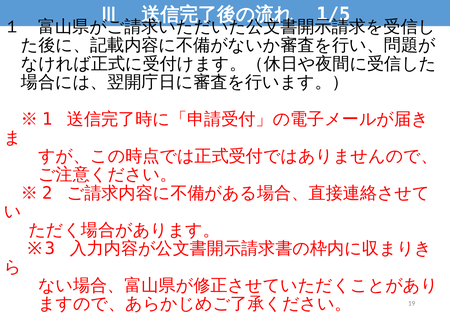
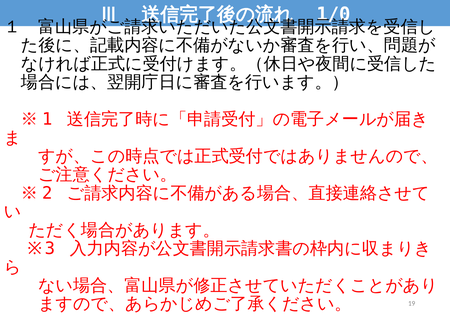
1/5: 1/5 -> 1/0
